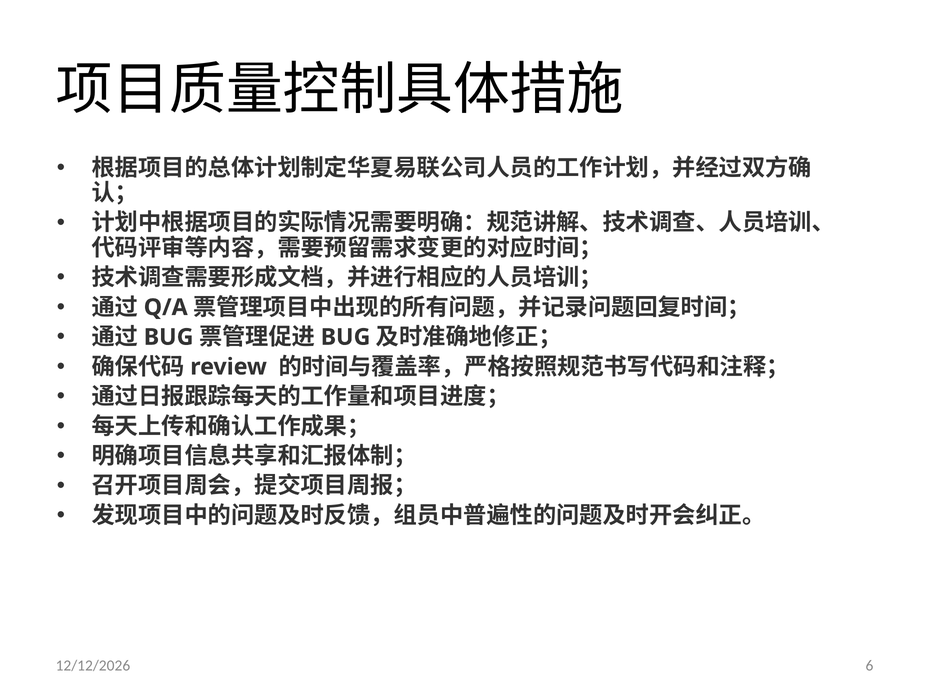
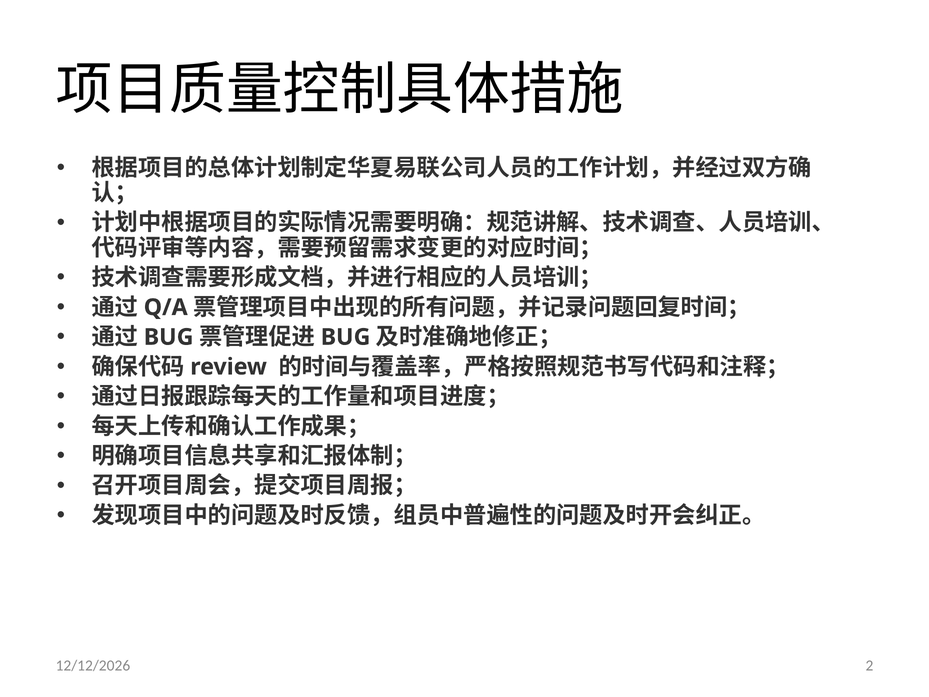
6: 6 -> 2
